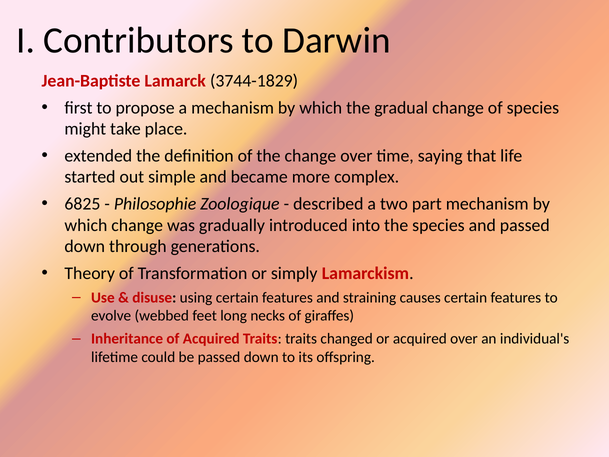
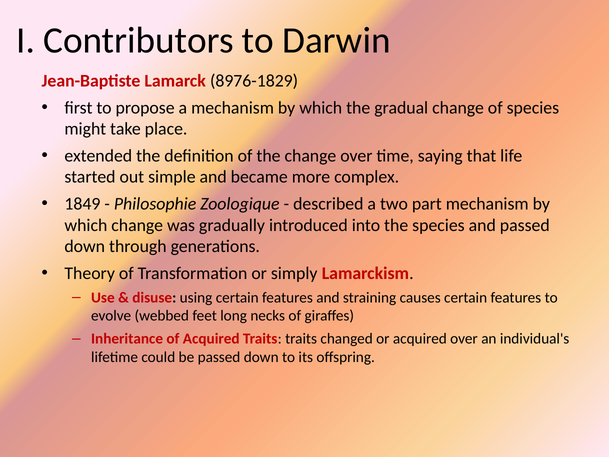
3744-1829: 3744-1829 -> 8976-1829
6825: 6825 -> 1849
